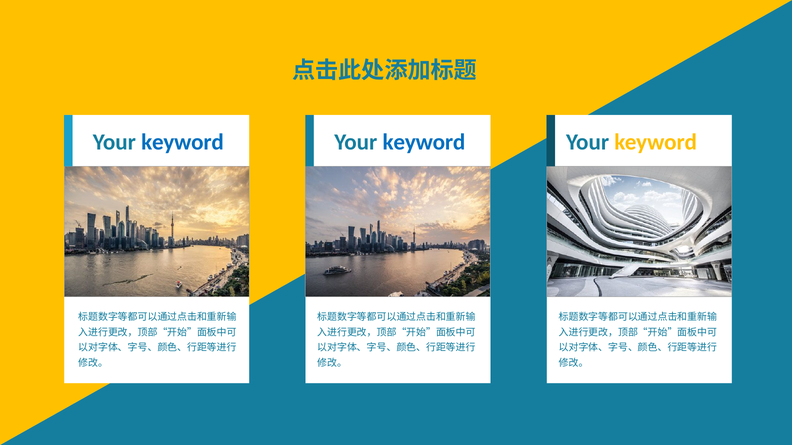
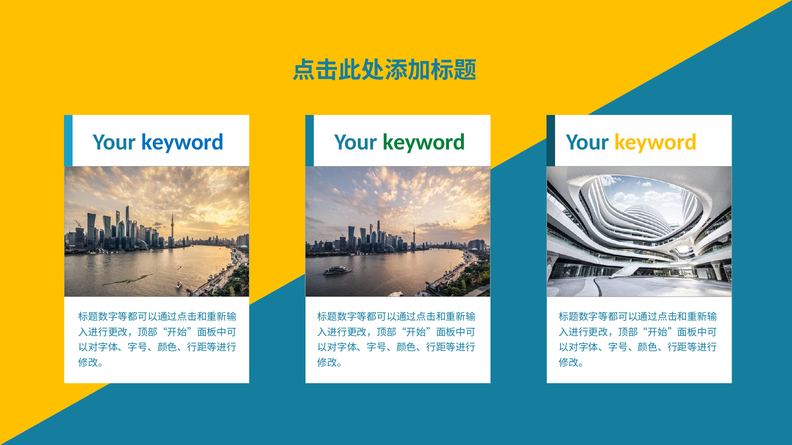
keyword at (424, 142) colour: blue -> green
